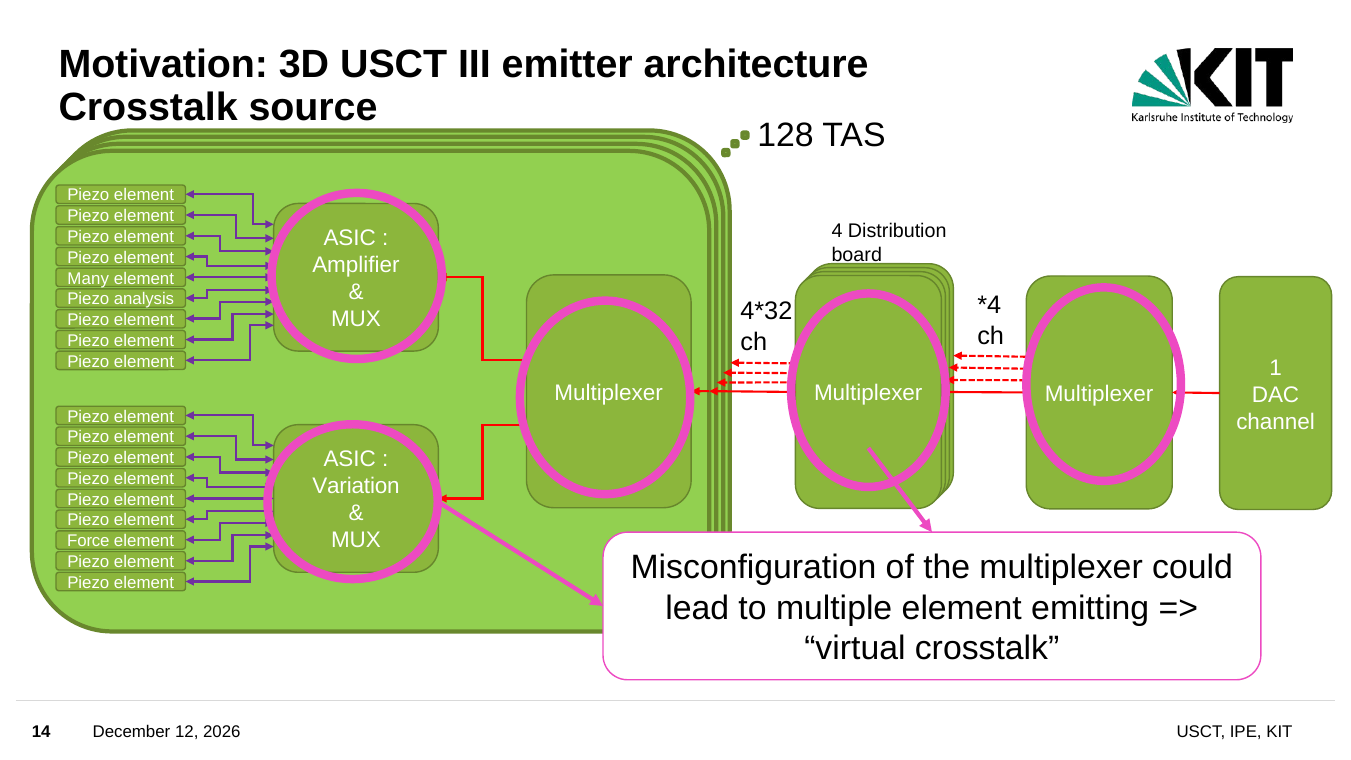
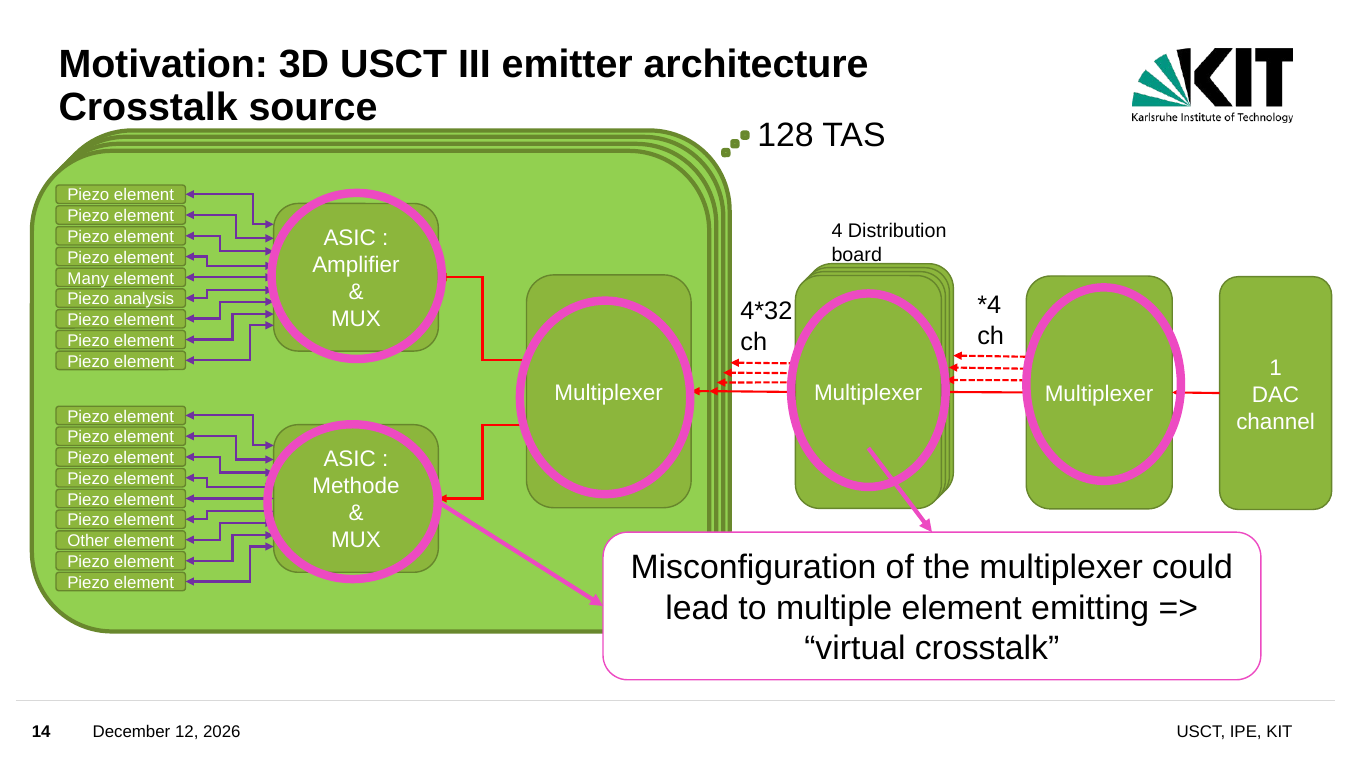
Variation: Variation -> Methode
Force: Force -> Other
